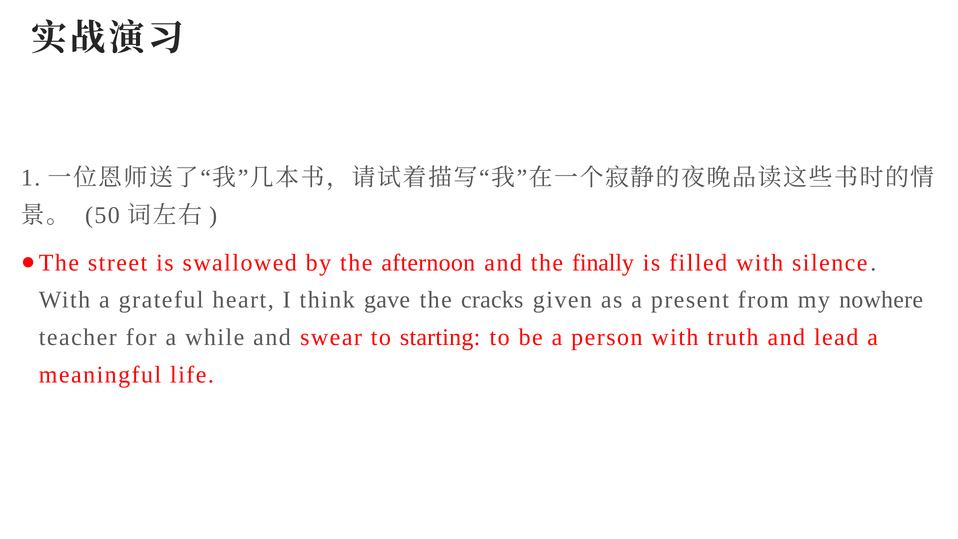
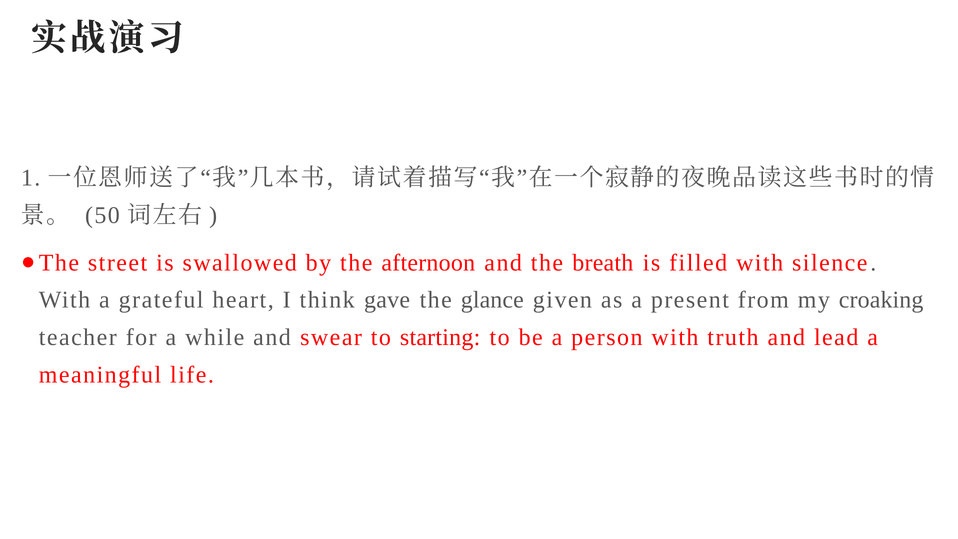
finally: finally -> breath
cracks: cracks -> glance
nowhere: nowhere -> croaking
